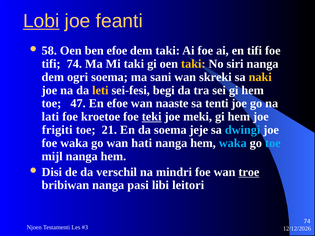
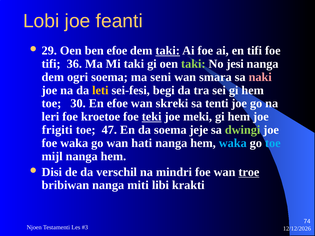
Lobi underline: present -> none
58: 58 -> 29
taki at (168, 51) underline: none -> present
tifi 74: 74 -> 36
taki at (193, 64) colour: yellow -> light green
siri: siri -> jesi
sani: sani -> seni
skreki: skreki -> smara
naki colour: yellow -> pink
47: 47 -> 30
naaste: naaste -> skreki
lati: lati -> leri
21: 21 -> 47
dwingi colour: light blue -> light green
pasi: pasi -> miti
leitori: leitori -> krakti
